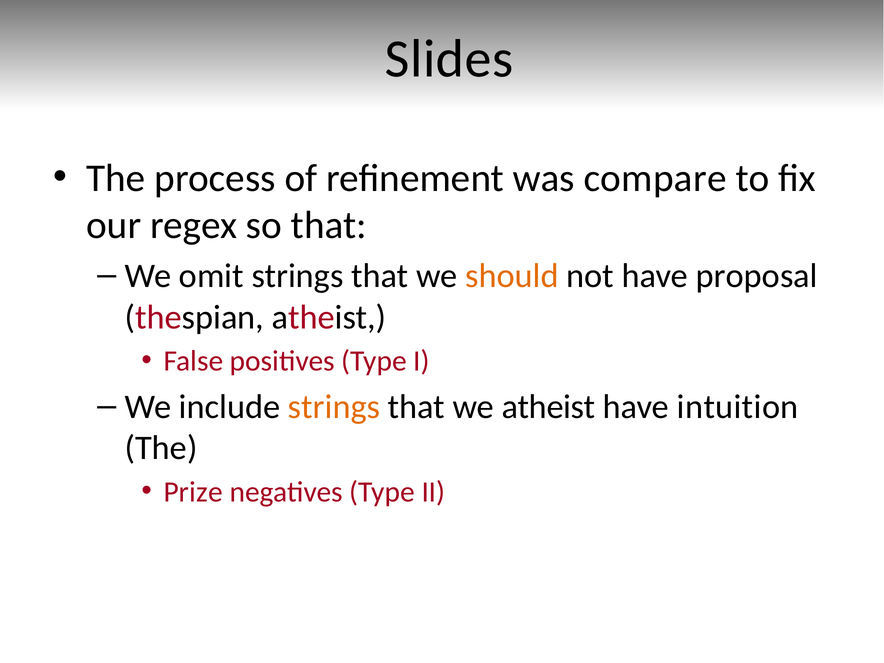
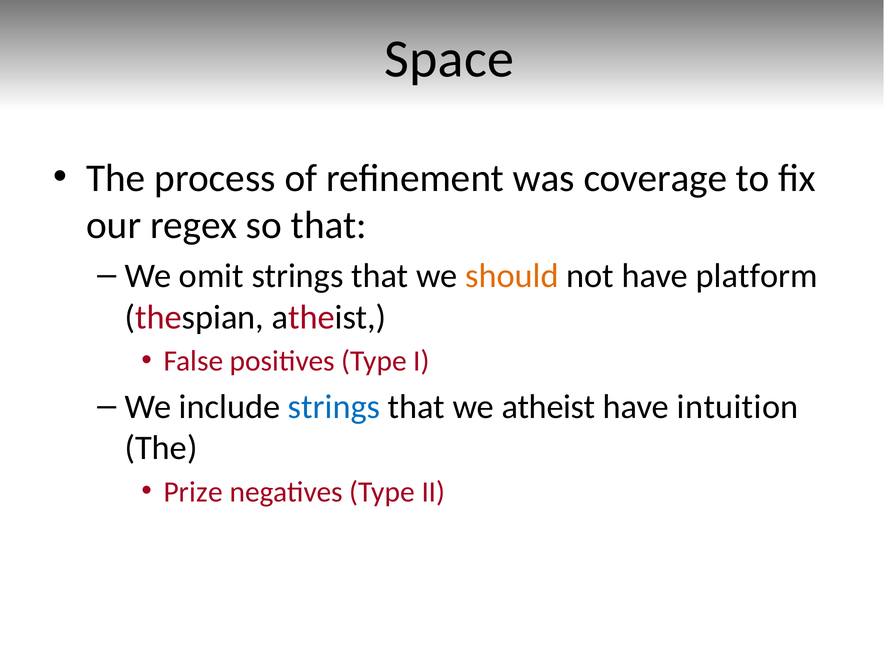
Slides: Slides -> Space
compare: compare -> coverage
proposal: proposal -> platform
strings at (334, 407) colour: orange -> blue
